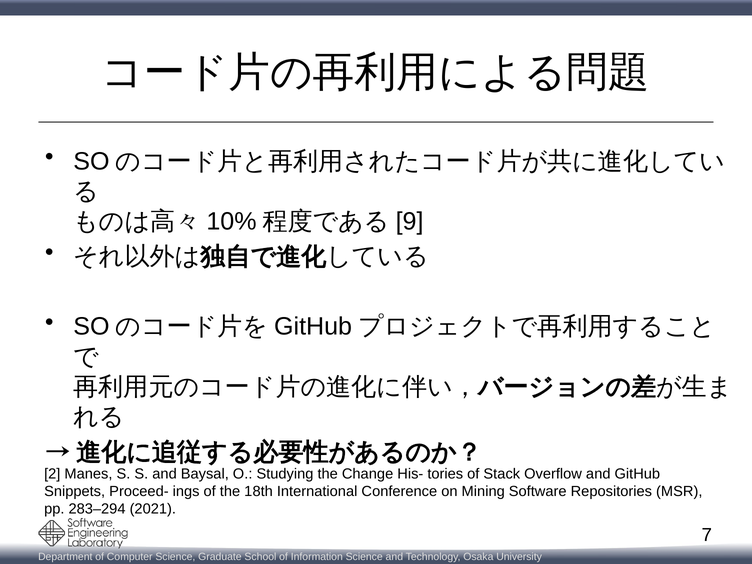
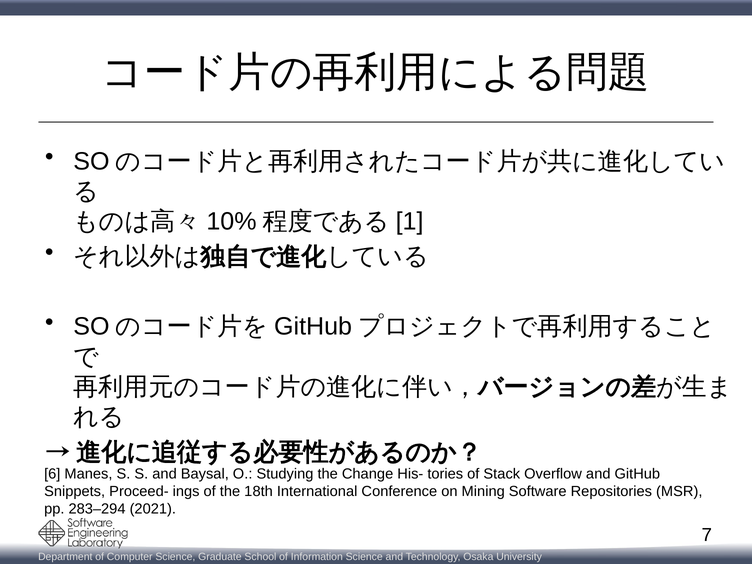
9: 9 -> 1
2: 2 -> 6
